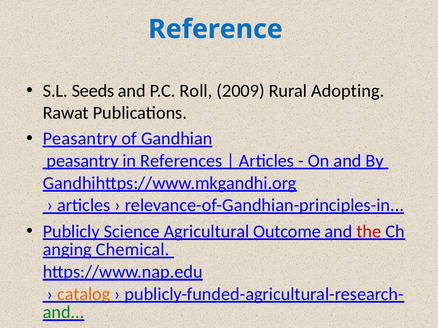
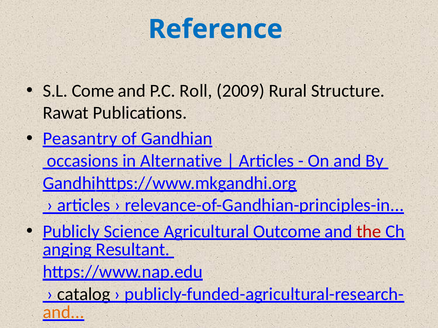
Seeds: Seeds -> Come
Adopting: Adopting -> Structure
peasantry at (83, 161): peasantry -> occasions
References: References -> Alternative
Chemical: Chemical -> Resultant
catalog colour: orange -> black
and at (64, 313) colour: green -> orange
